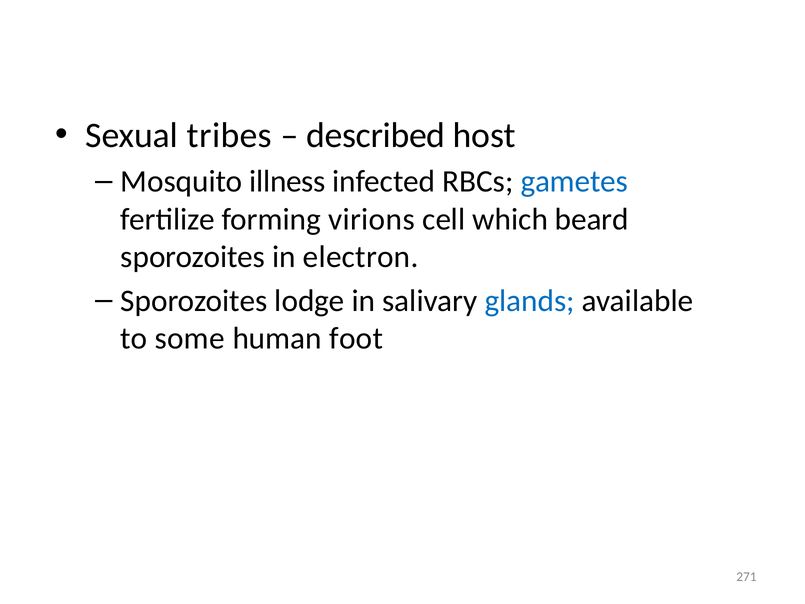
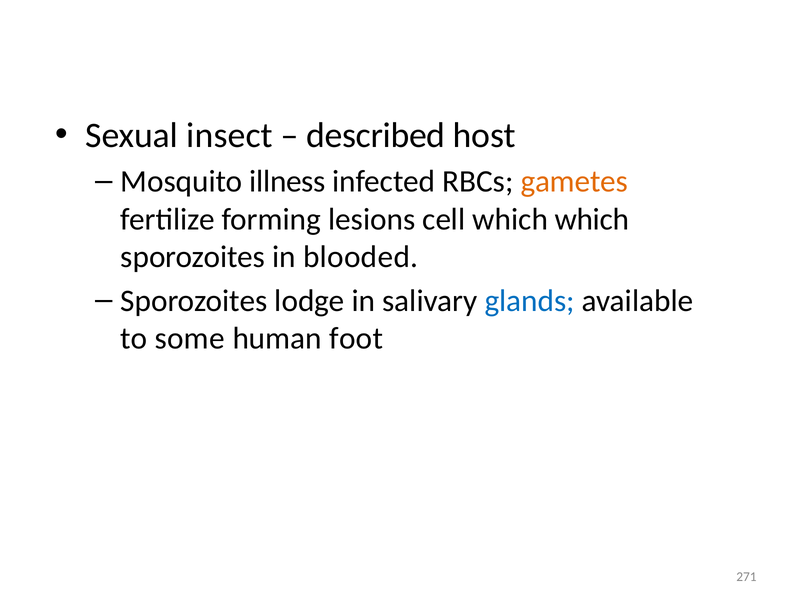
tribes: tribes -> insect
gametes colour: blue -> orange
virions: virions -> lesions
which beard: beard -> which
electron: electron -> blooded
